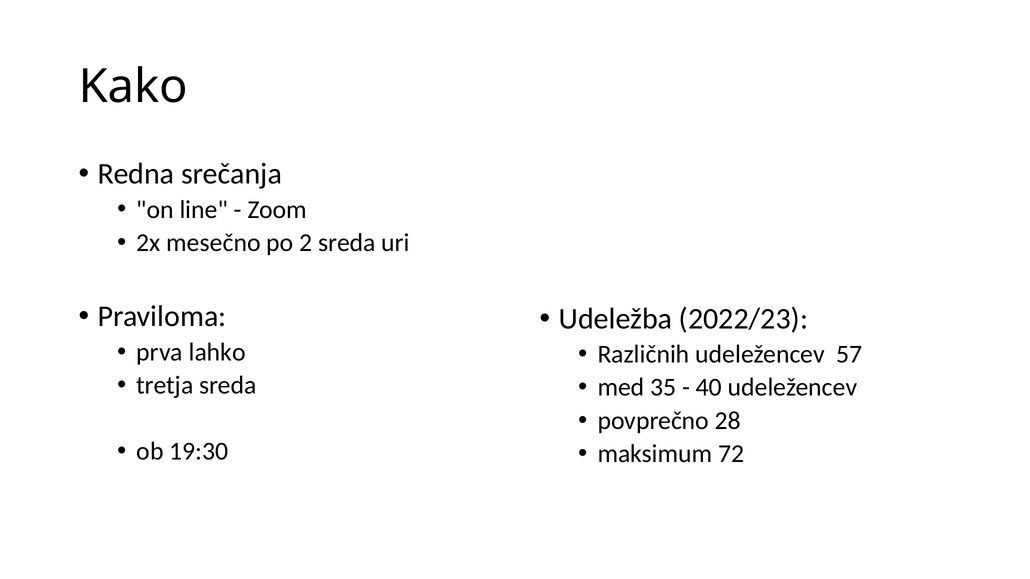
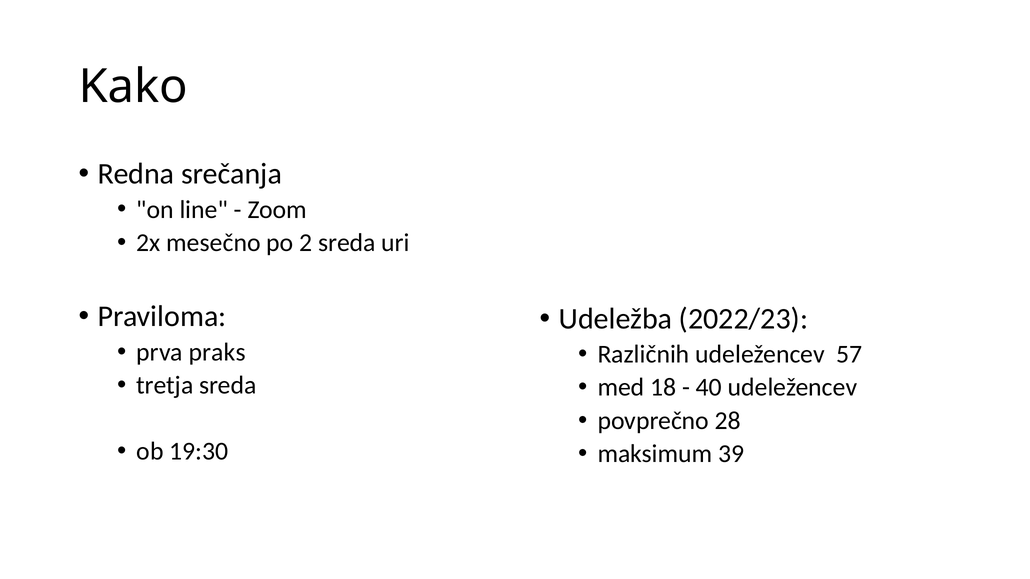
lahko: lahko -> praks
35: 35 -> 18
72: 72 -> 39
